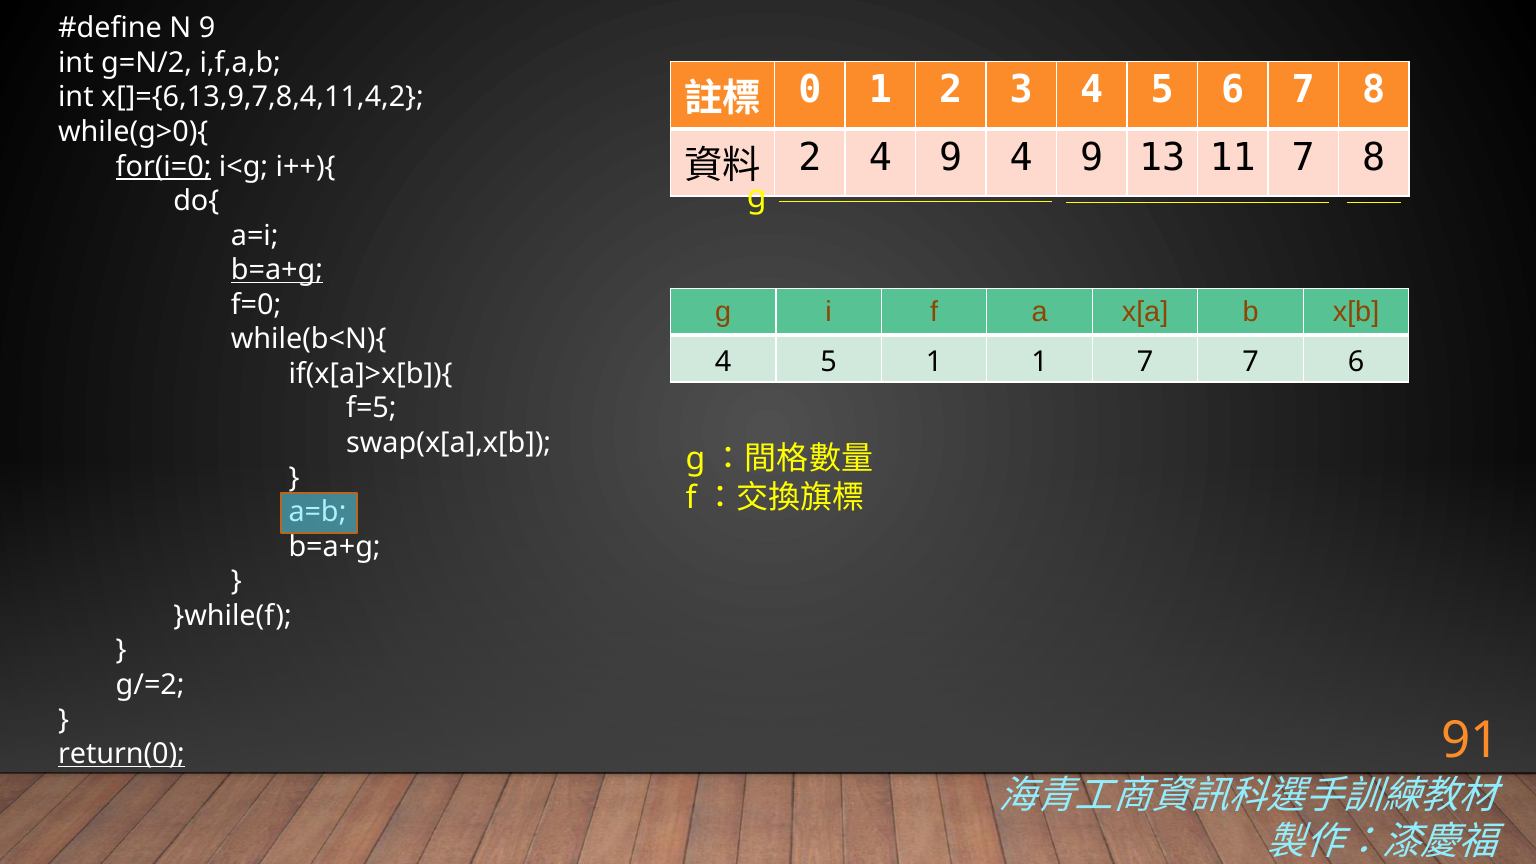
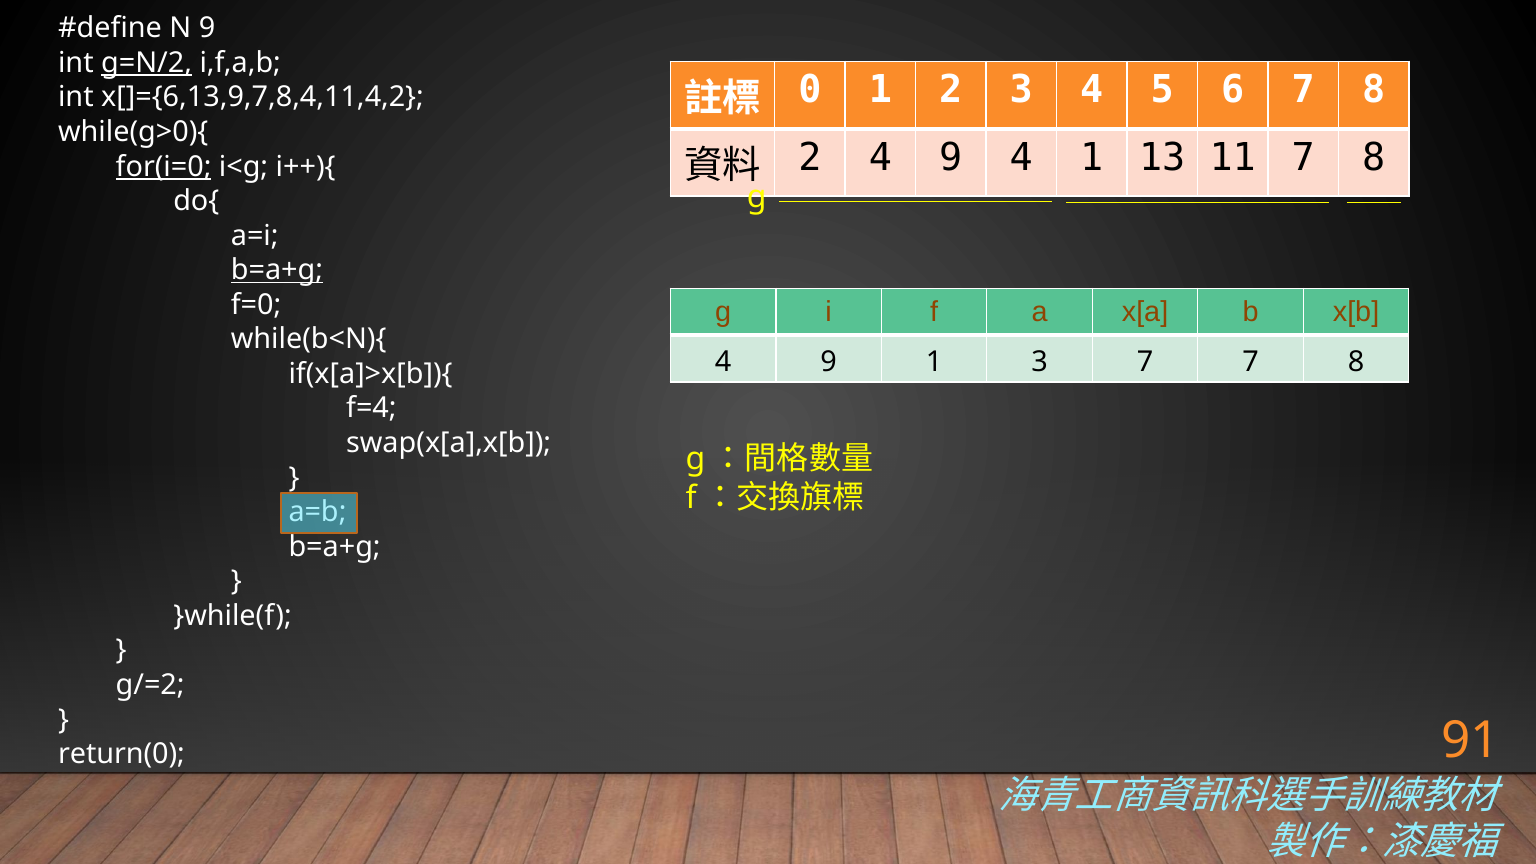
g=N/2 underline: none -> present
9 4 9: 9 -> 1
5 at (829, 362): 5 -> 9
1 1: 1 -> 3
7 7 6: 6 -> 8
f=5: f=5 -> f=4
return(0 underline: present -> none
